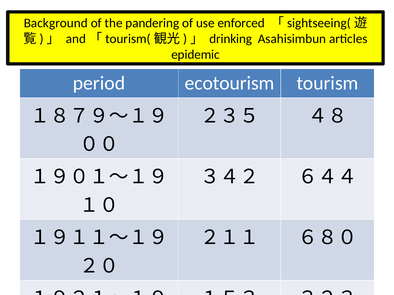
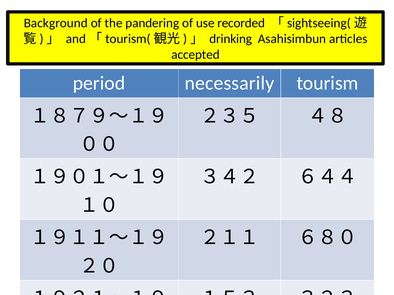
enforced: enforced -> recorded
epidemic: epidemic -> accepted
ecotourism: ecotourism -> necessarily
